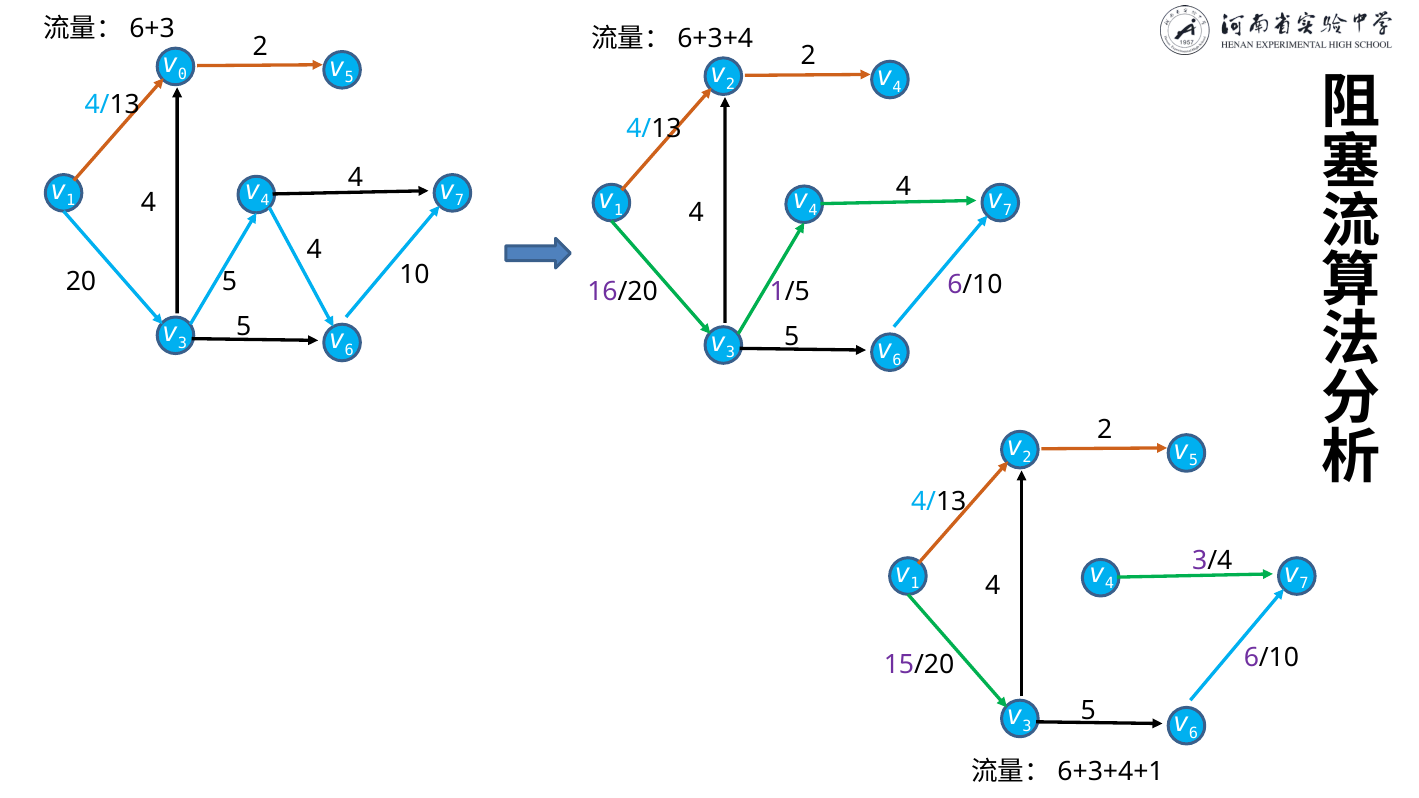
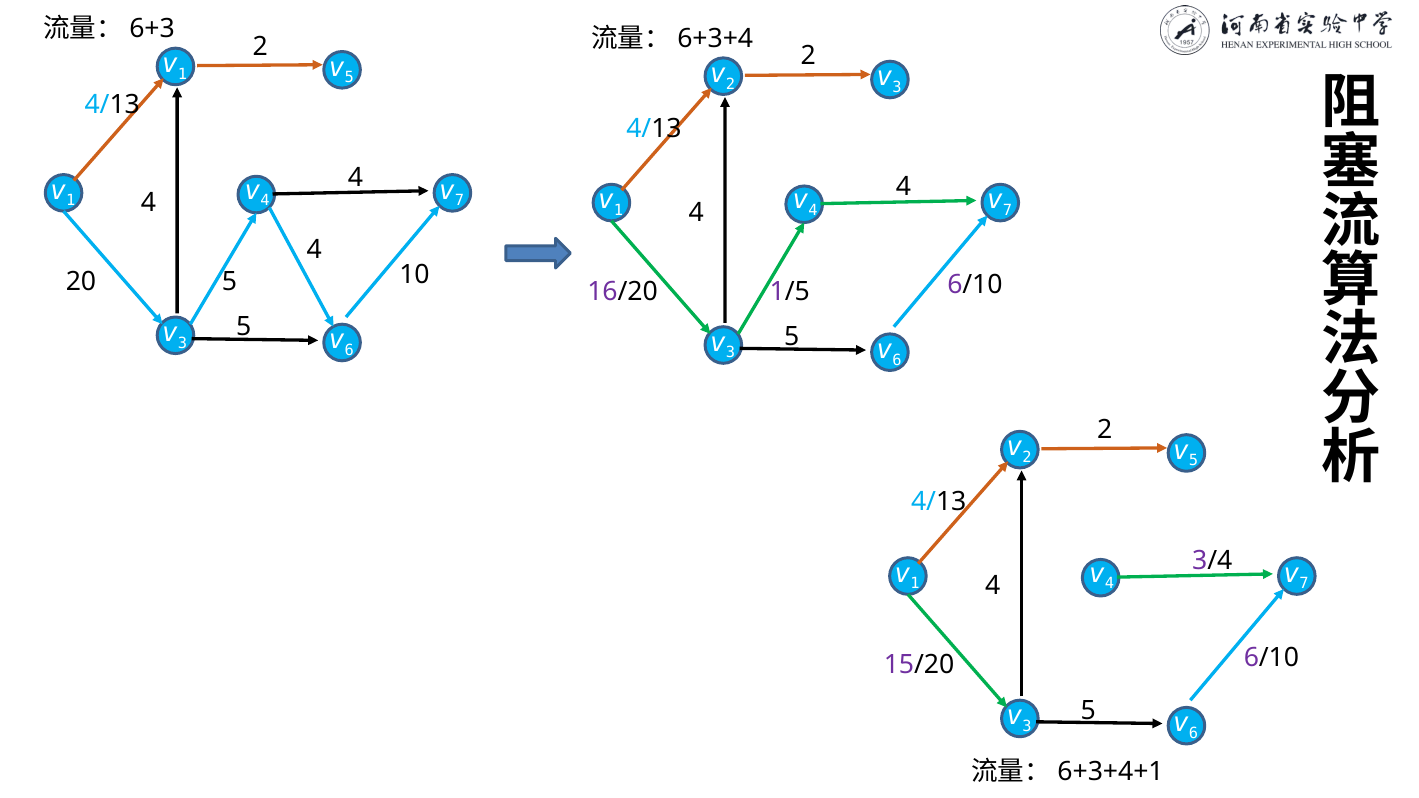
0 at (183, 74): 0 -> 1
4 at (897, 87): 4 -> 3
